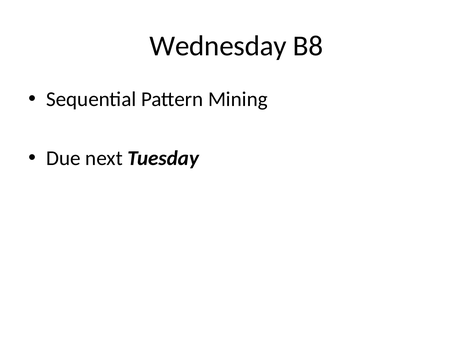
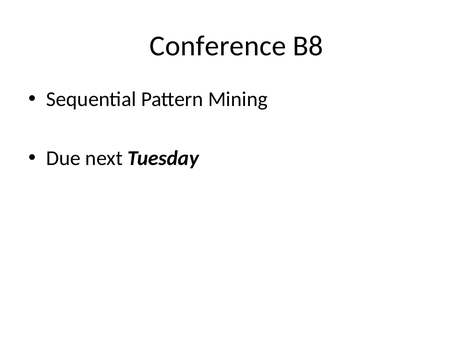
Wednesday: Wednesday -> Conference
